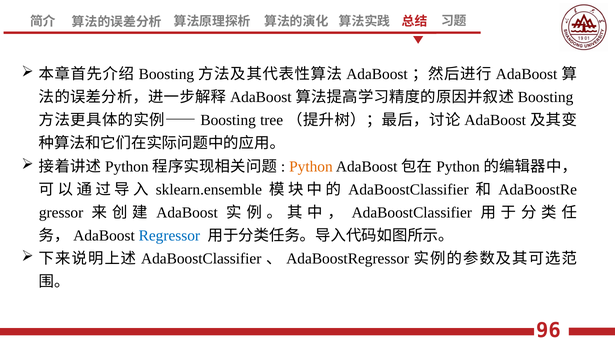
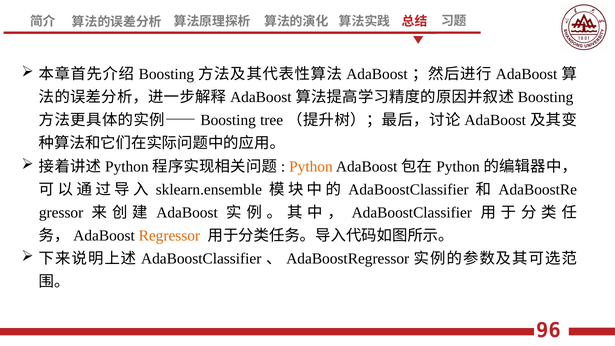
Regressor colour: blue -> orange
